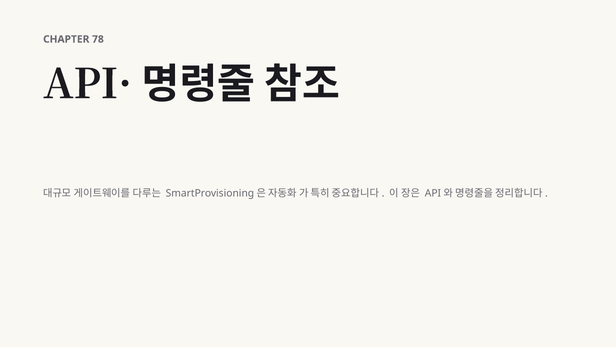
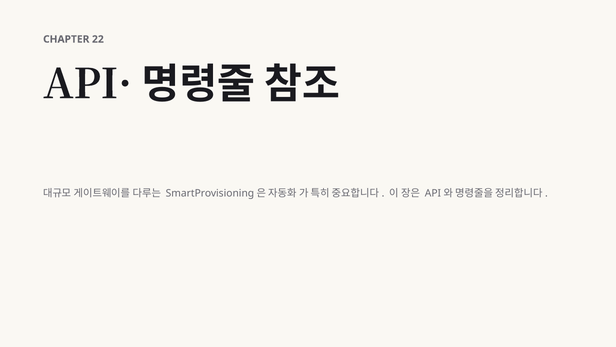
78: 78 -> 22
